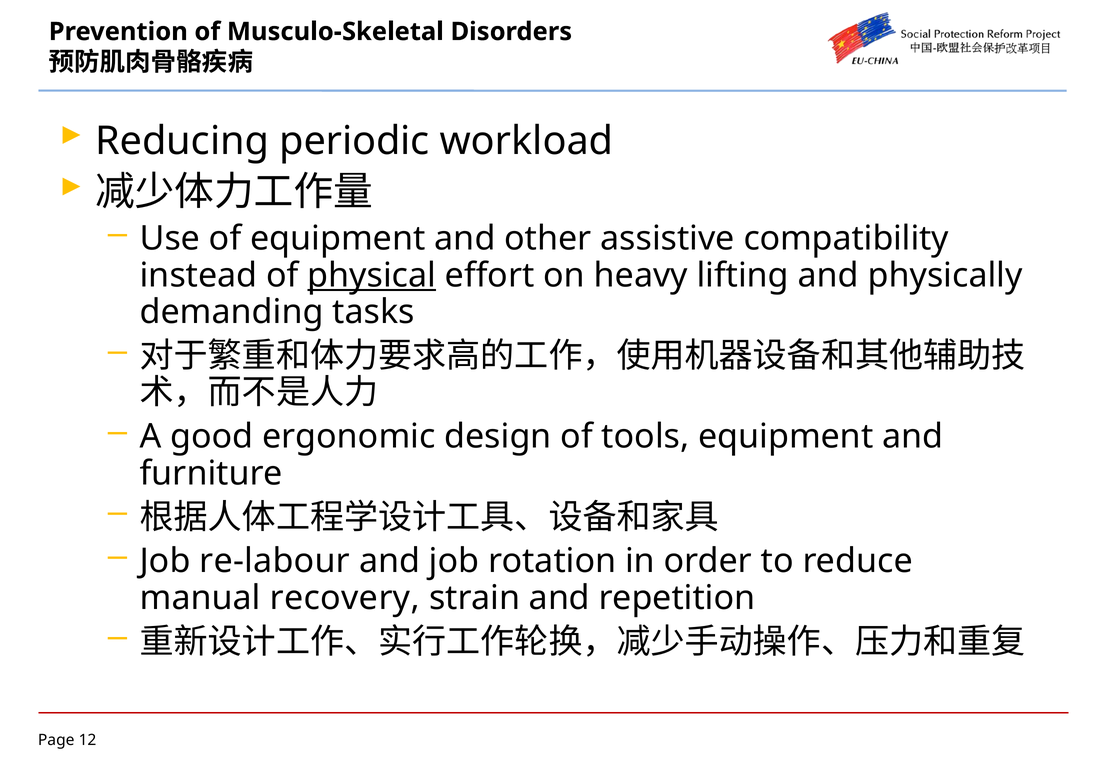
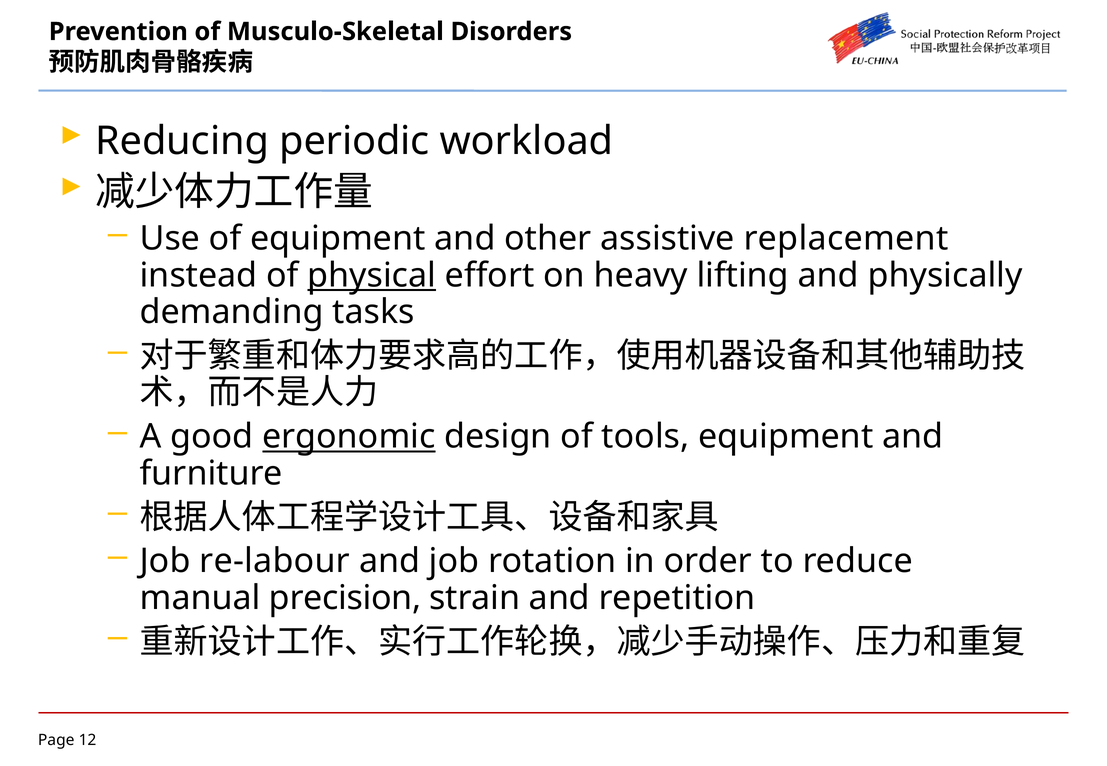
compatibility: compatibility -> replacement
ergonomic underline: none -> present
recovery: recovery -> precision
